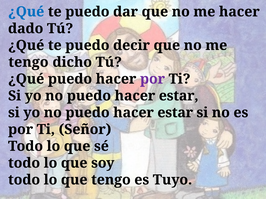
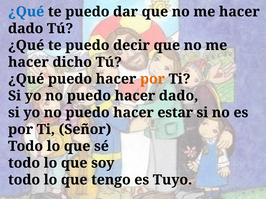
tengo at (28, 62): tengo -> hacer
por at (152, 79) colour: purple -> orange
estar at (179, 96): estar -> dado
